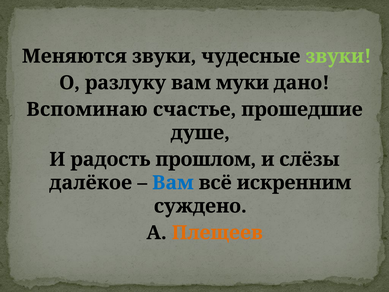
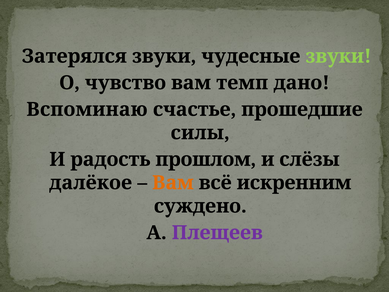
Меняются: Меняются -> Затерялся
разлуку: разлуку -> чувство
муки: муки -> темп
душе: душе -> силы
Вам at (173, 183) colour: blue -> orange
Плещеев colour: orange -> purple
